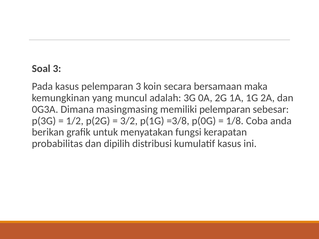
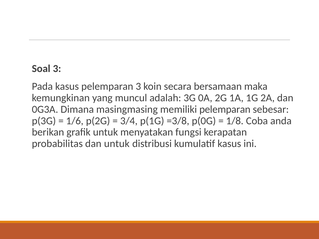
1/2: 1/2 -> 1/6
3/2: 3/2 -> 3/4
dan dipilih: dipilih -> untuk
